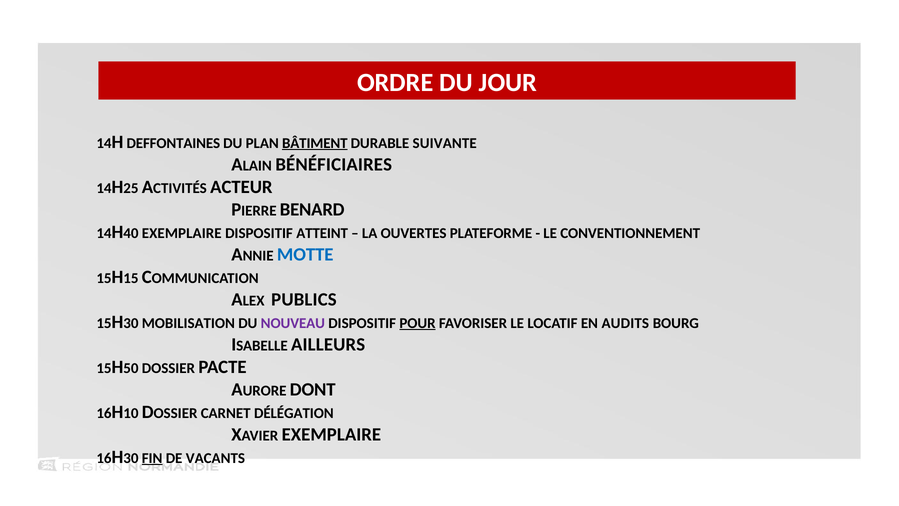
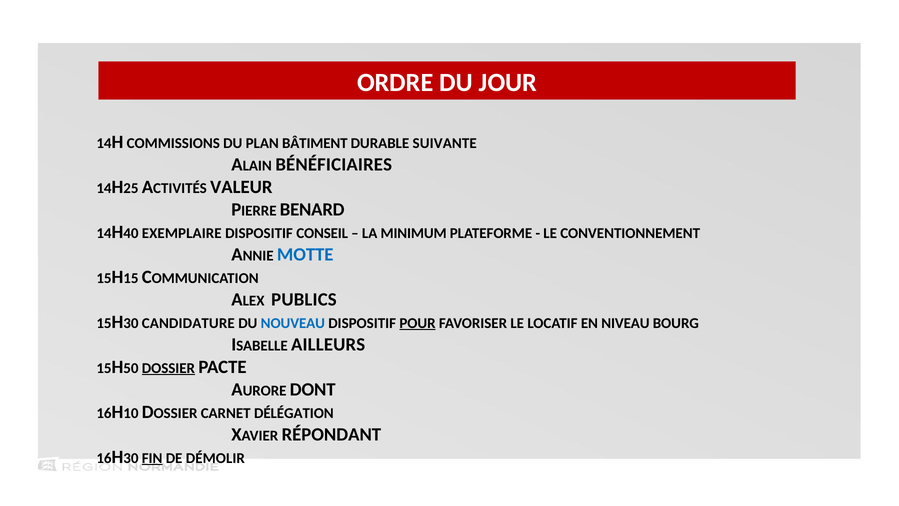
DEFFONTAINES: DEFFONTAINES -> COMMISSIONS
BÂTIMENT underline: present -> none
ACTEUR: ACTEUR -> VALEUR
ATTEINT: ATTEINT -> CONSEIL
OUVERTES: OUVERTES -> MINIMUM
MOBILISATION: MOBILISATION -> CANDIDATURE
NOUVEAU colour: purple -> blue
AUDITS: AUDITS -> NIVEAU
DOSSIER underline: none -> present
EXEMPLAIRE at (331, 434): EXEMPLAIRE -> RÉPONDANT
VACANTS: VACANTS -> DÉMOLIR
